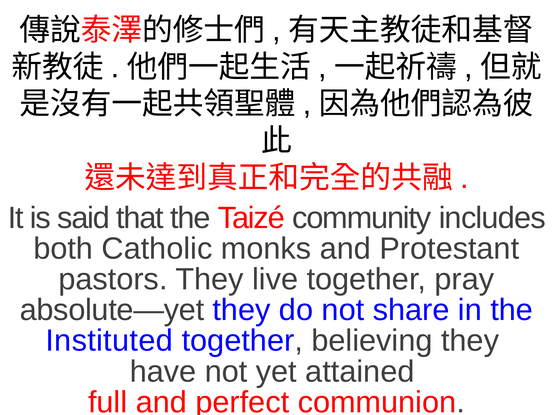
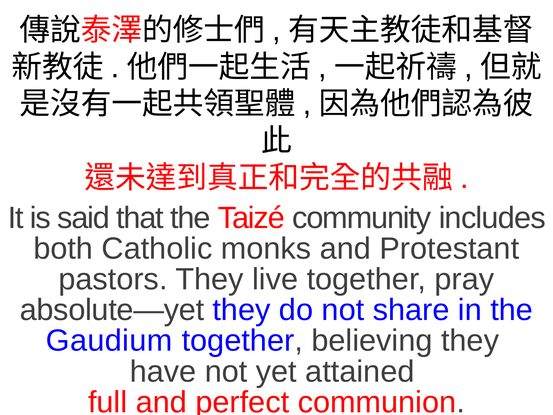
Instituted: Instituted -> Gaudium
